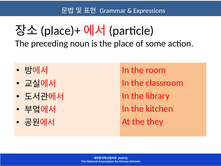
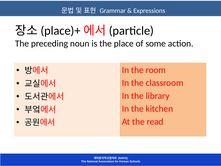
they: they -> read
